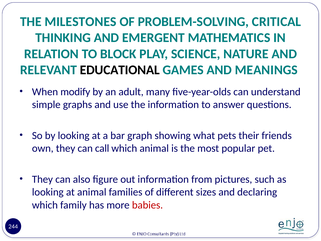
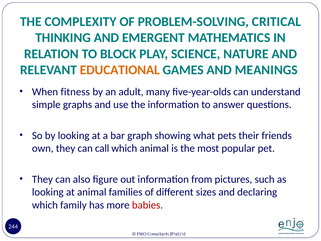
MILESTONES: MILESTONES -> COMPLEXITY
EDUCATIONAL colour: black -> orange
modify: modify -> fitness
